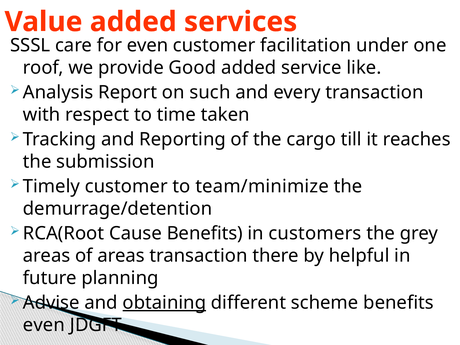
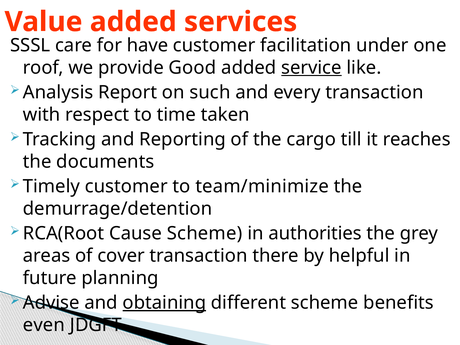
for even: even -> have
service underline: none -> present
submission: submission -> documents
Cause Benefits: Benefits -> Scheme
customers: customers -> authorities
of areas: areas -> cover
